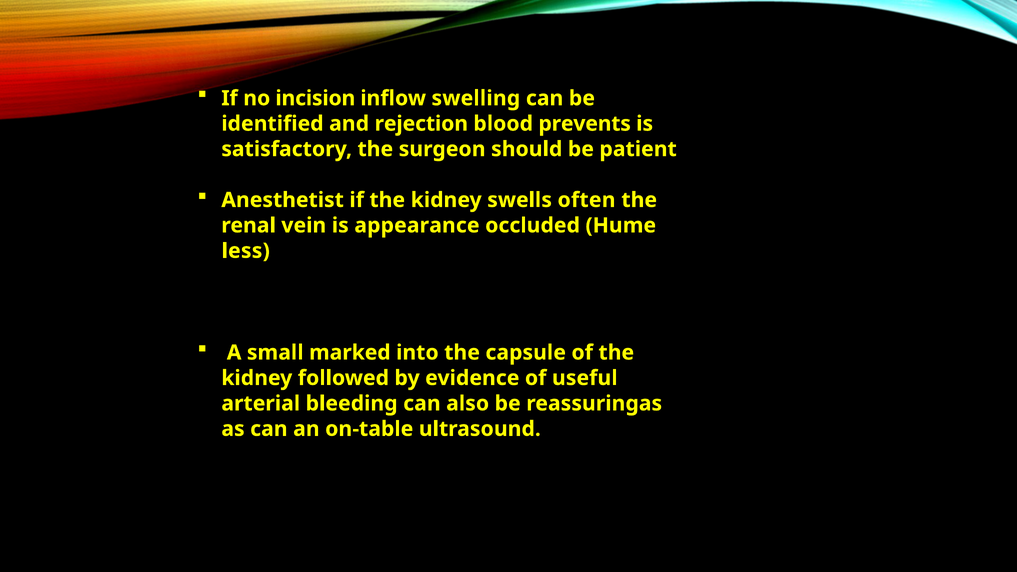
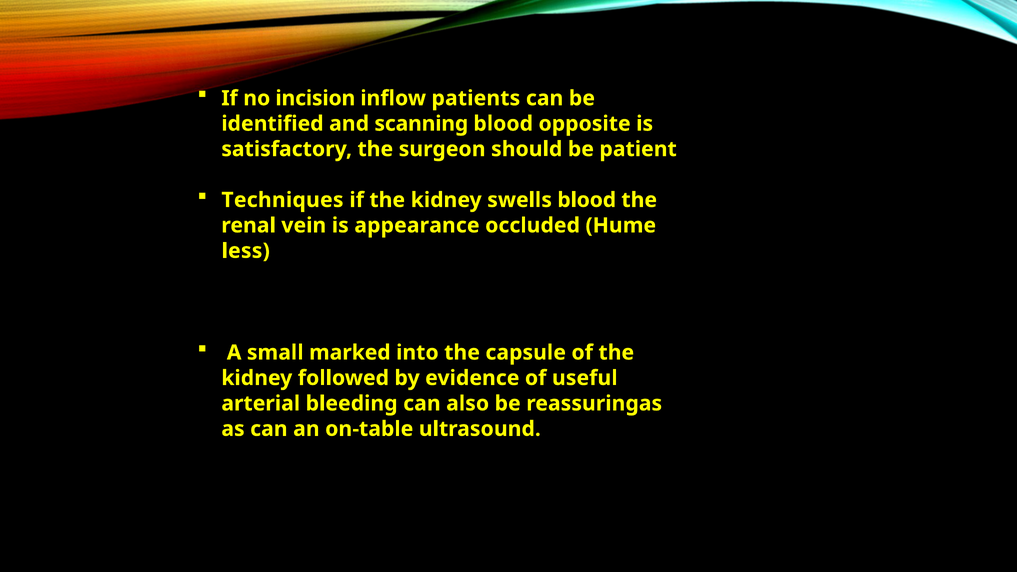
swelling: swelling -> patients
rejection: rejection -> scanning
prevents: prevents -> opposite
Anesthetist: Anesthetist -> Techniques
swells often: often -> blood
